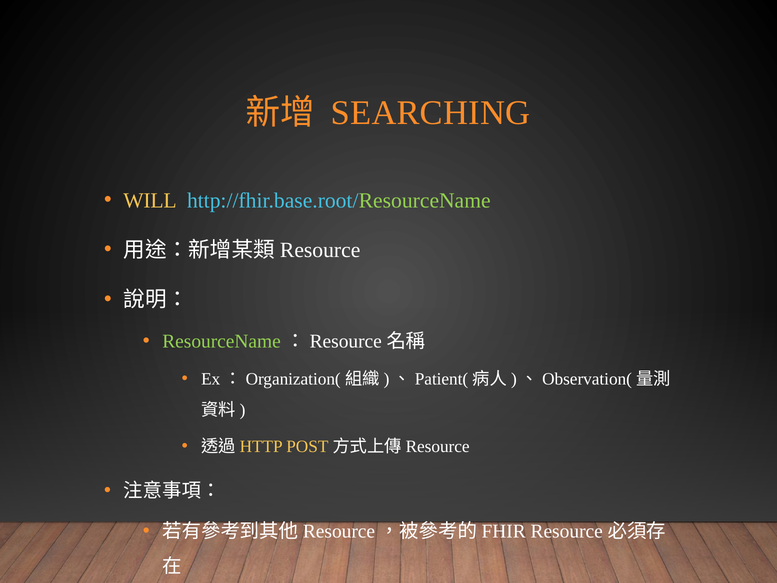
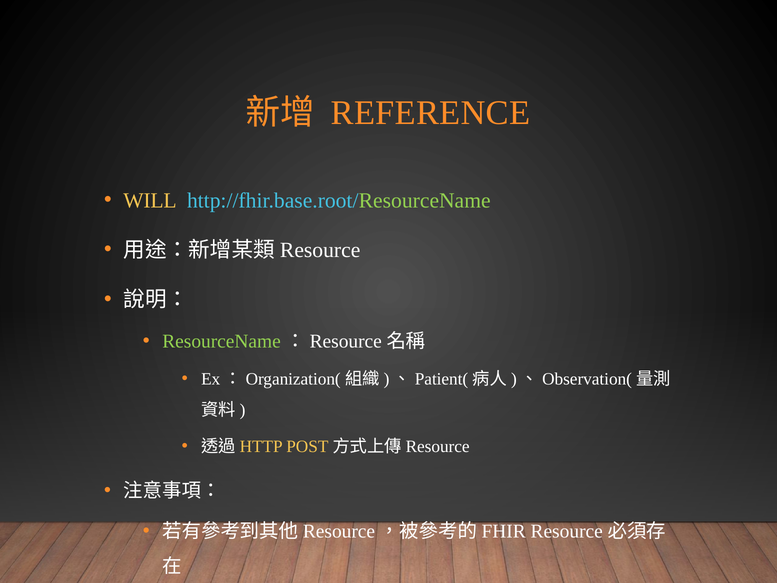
SEARCHING: SEARCHING -> REFERENCE
